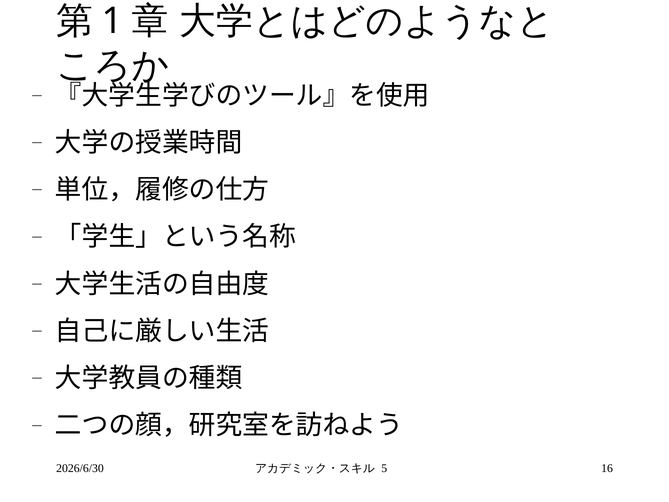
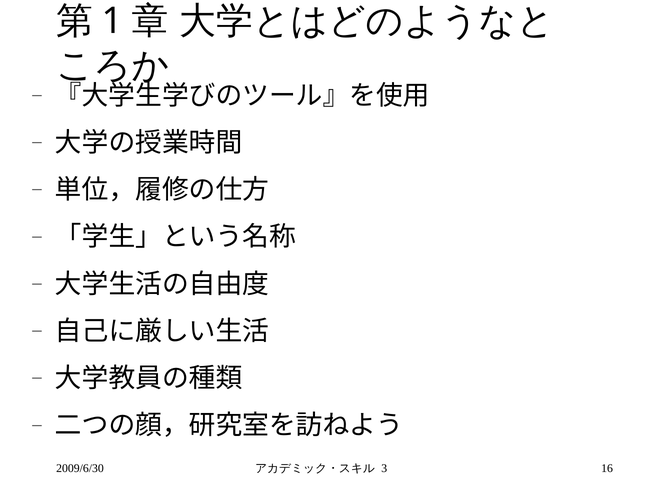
2026/6/30: 2026/6/30 -> 2009/6/30
5: 5 -> 3
